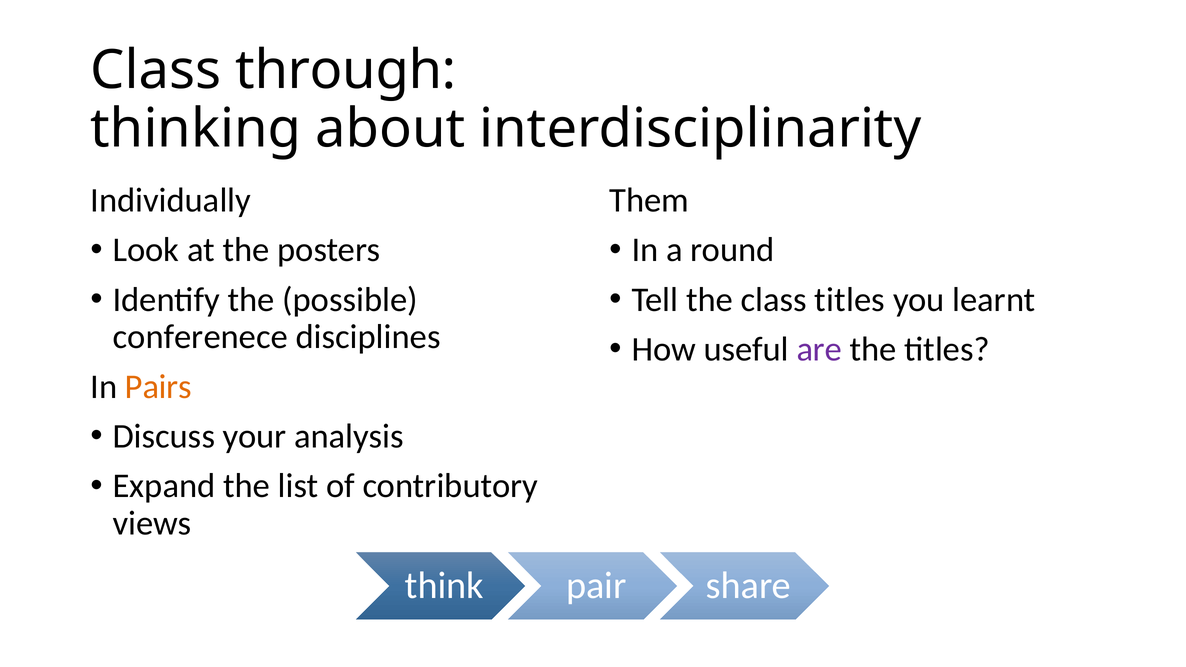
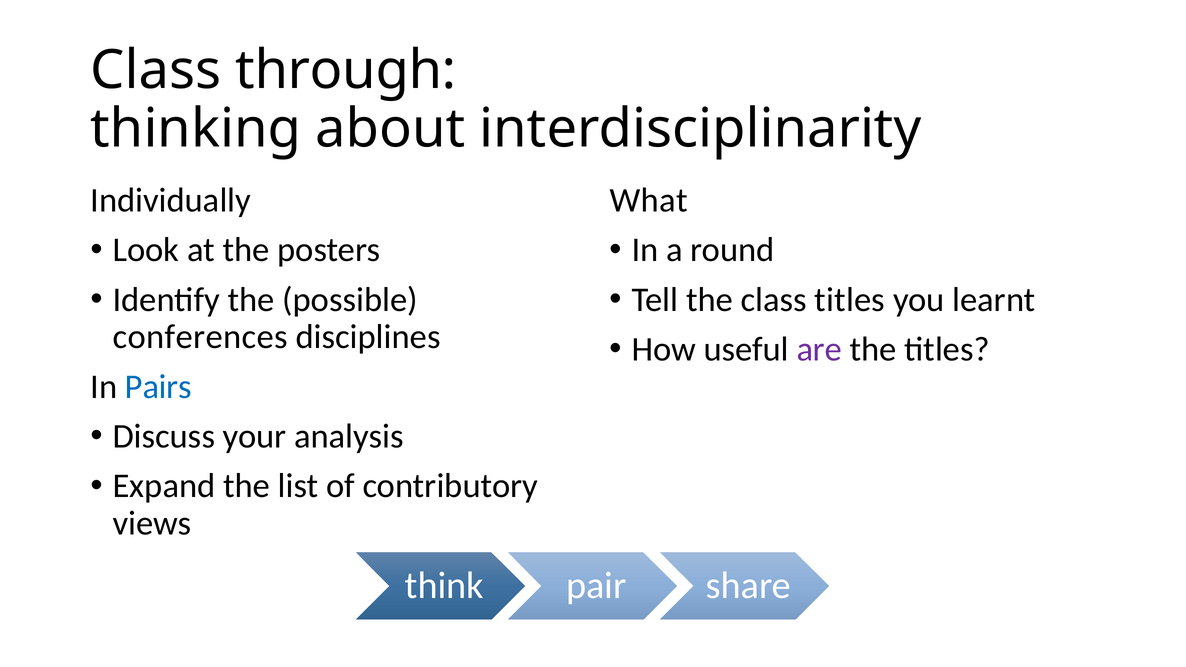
Them: Them -> What
conferenece: conferenece -> conferences
Pairs colour: orange -> blue
